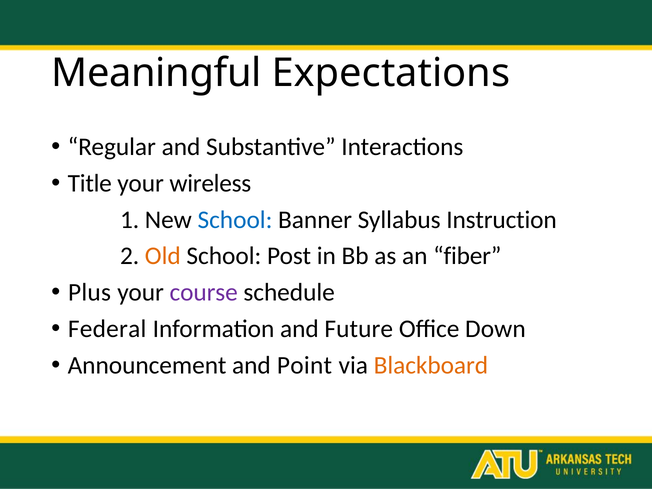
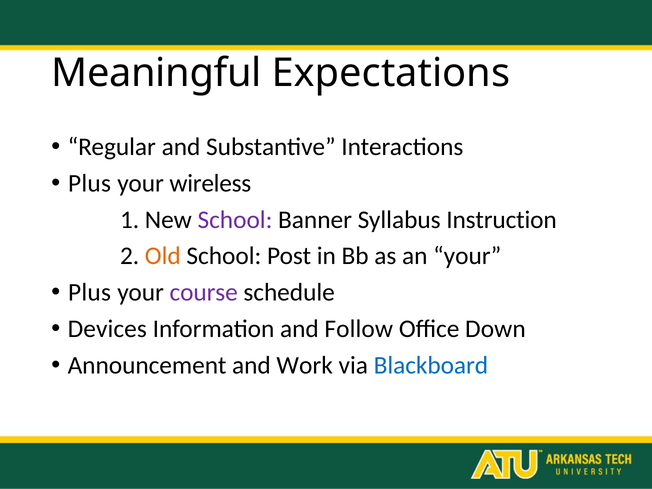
Title at (90, 183): Title -> Plus
School at (235, 220) colour: blue -> purple
an fiber: fiber -> your
Federal: Federal -> Devices
Future: Future -> Follow
Point: Point -> Work
Blackboard colour: orange -> blue
